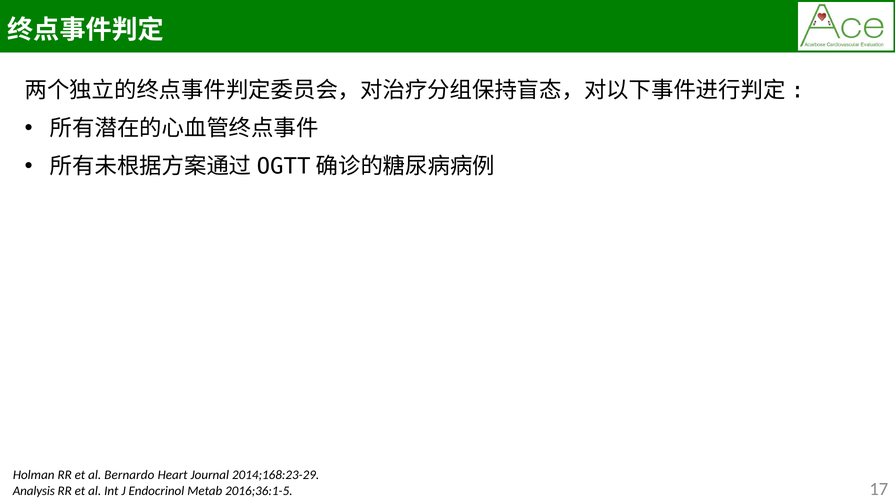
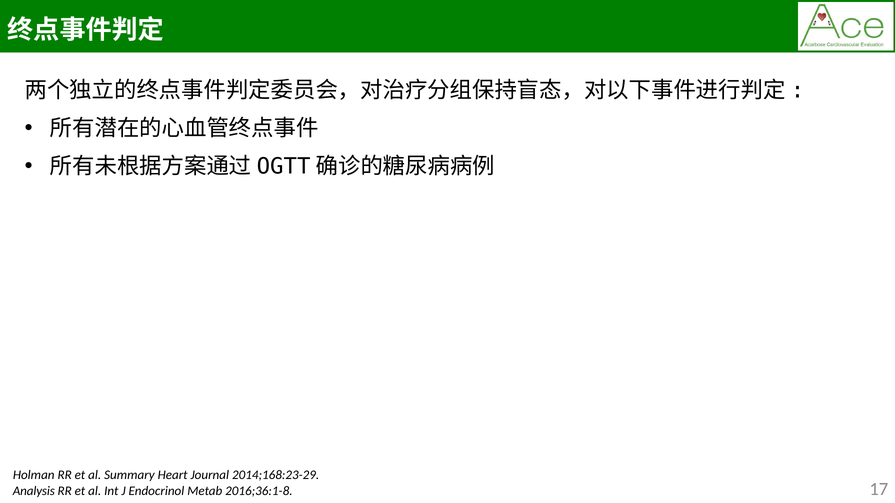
Bernardo: Bernardo -> Summary
2016;36:1-5: 2016;36:1-5 -> 2016;36:1-8
